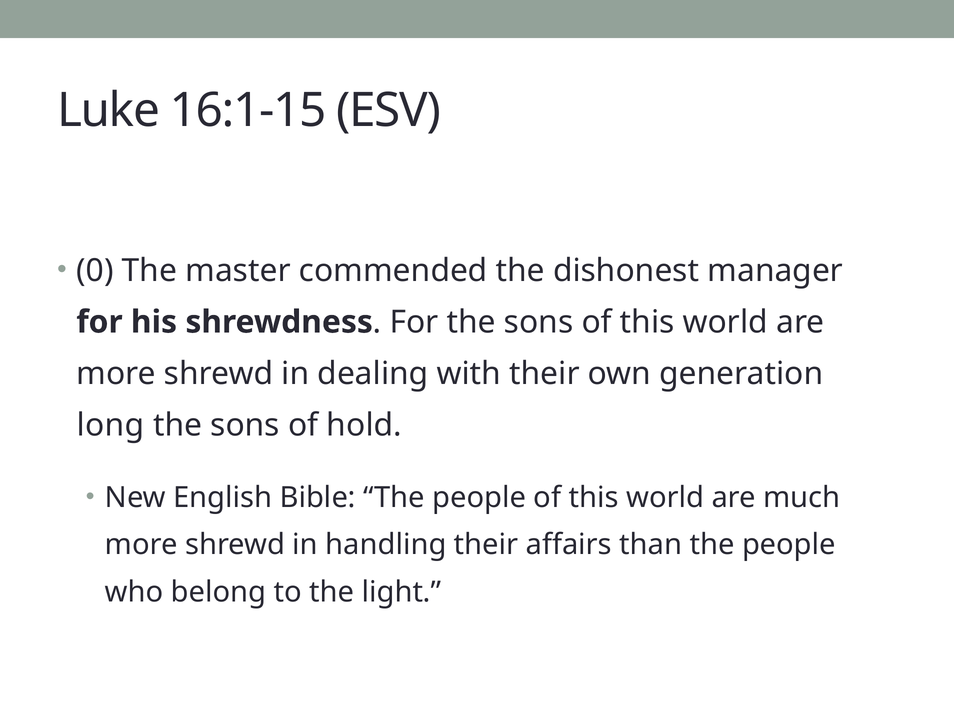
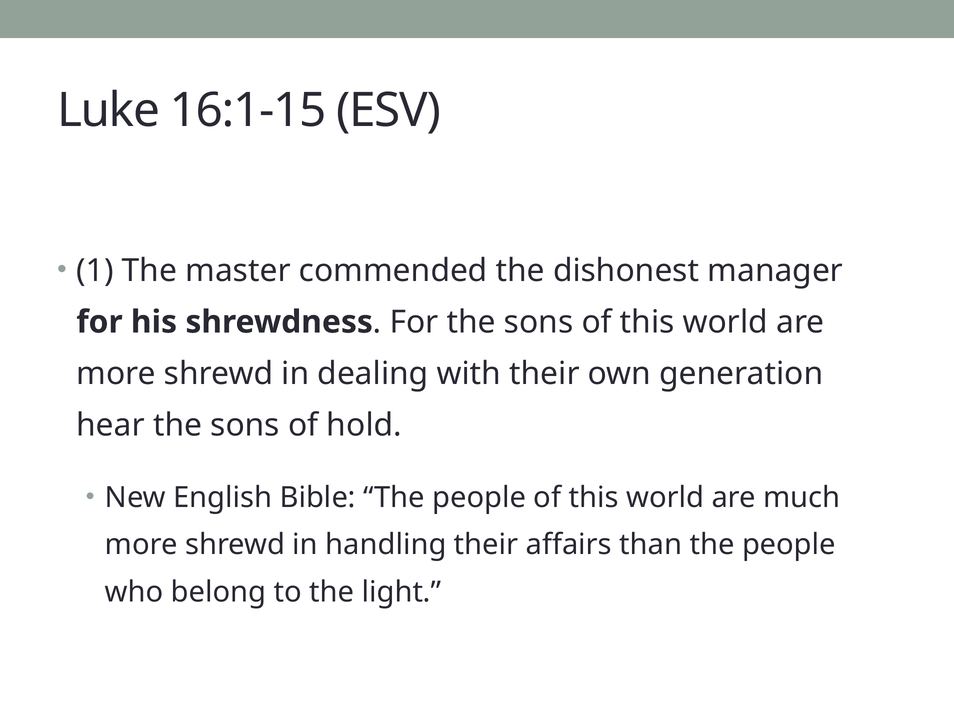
0: 0 -> 1
long: long -> hear
